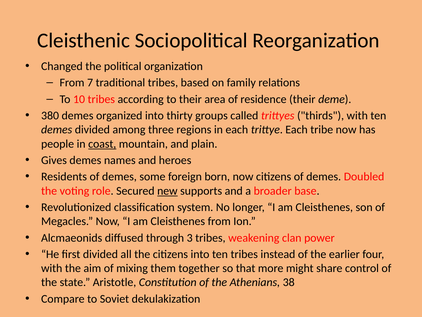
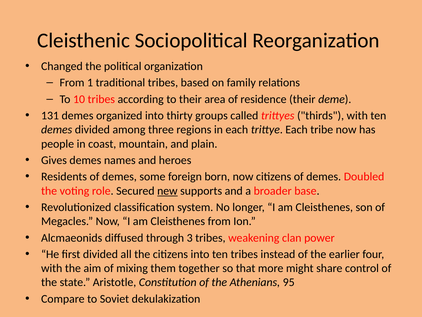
7: 7 -> 1
380: 380 -> 131
coast underline: present -> none
38: 38 -> 95
